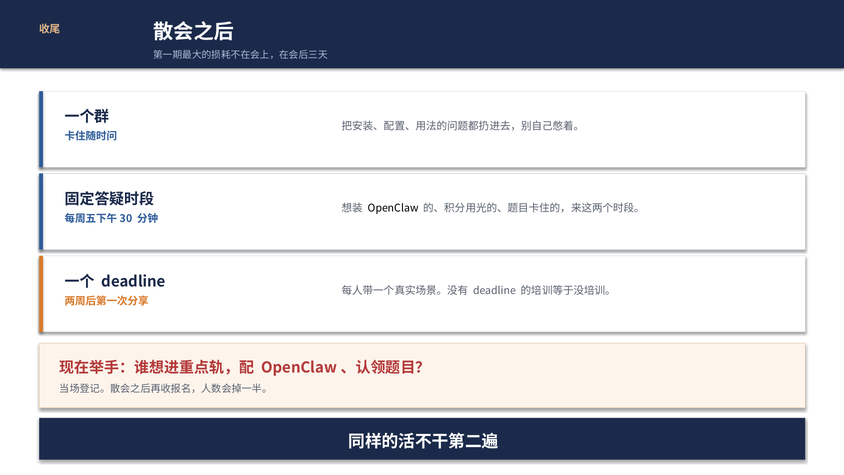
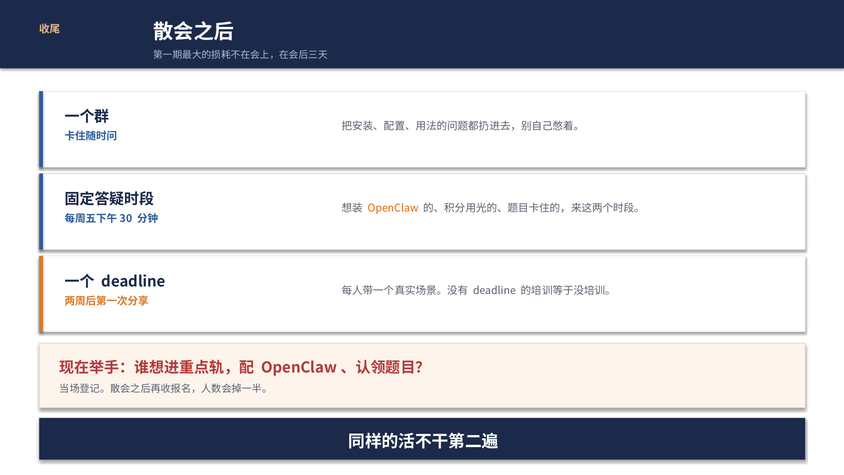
OpenClaw colour: black -> orange
